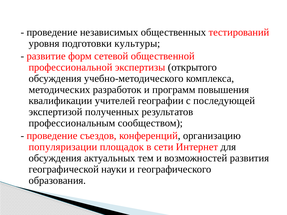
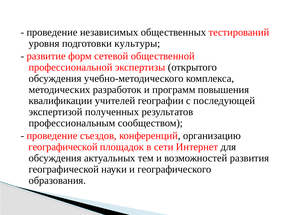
популяризации at (63, 147): популяризации -> географической
